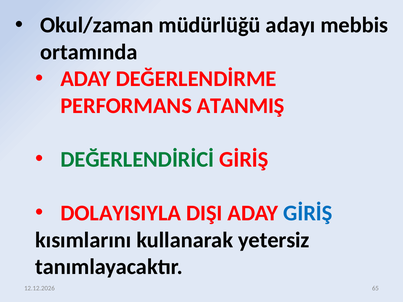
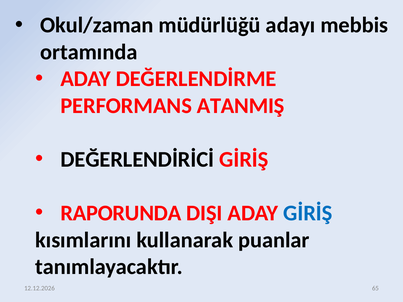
DEĞERLENDİRİCİ colour: green -> black
DOLAYISIYLA: DOLAYISIYLA -> RAPORUNDA
yetersiz: yetersiz -> puanlar
